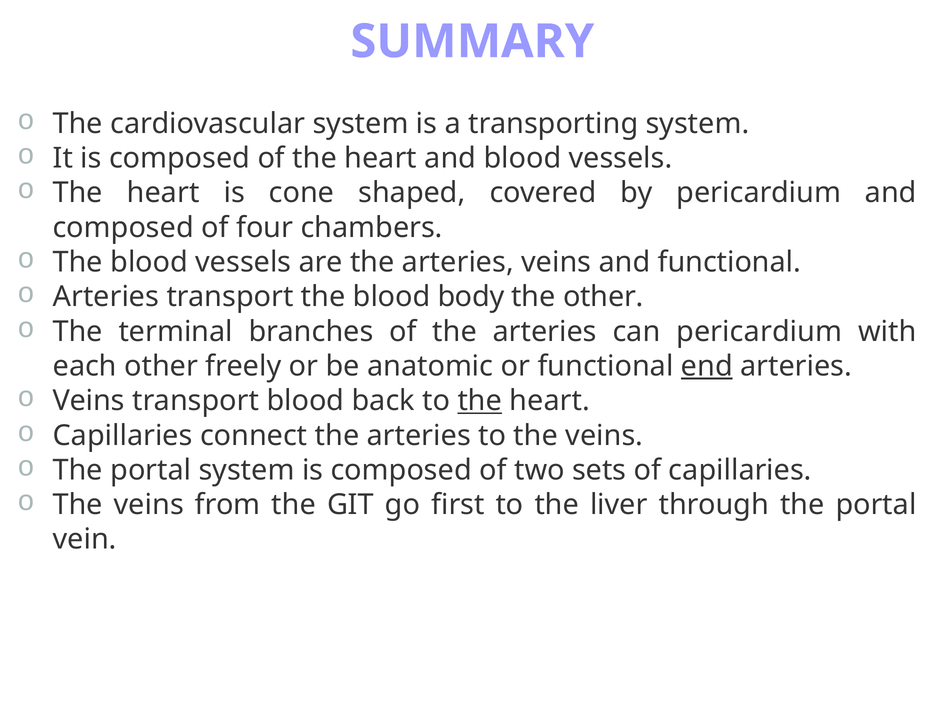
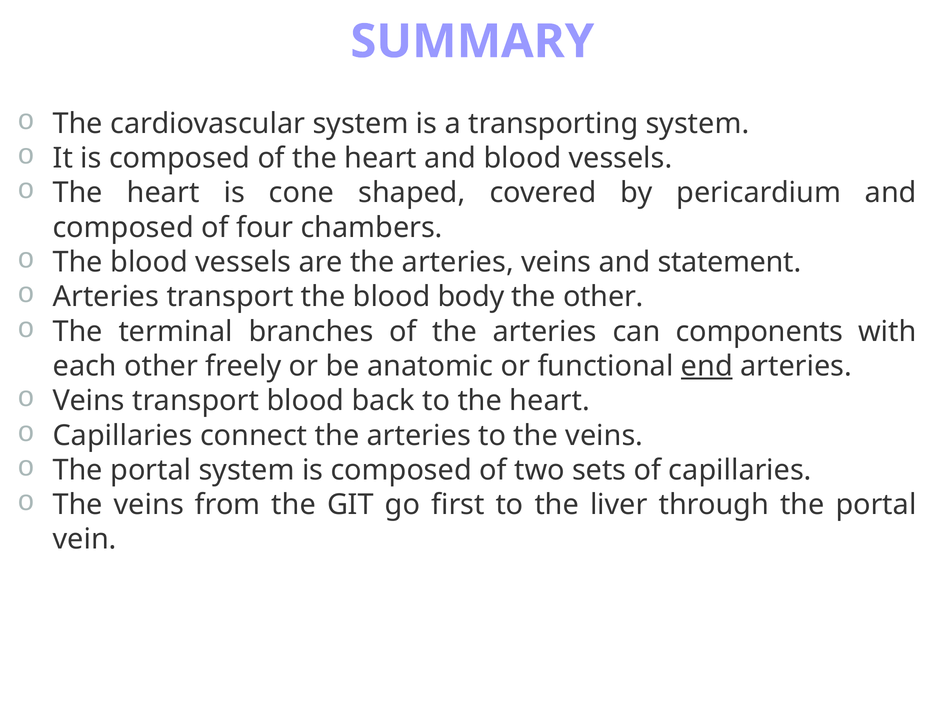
and functional: functional -> statement
can pericardium: pericardium -> components
the at (480, 401) underline: present -> none
